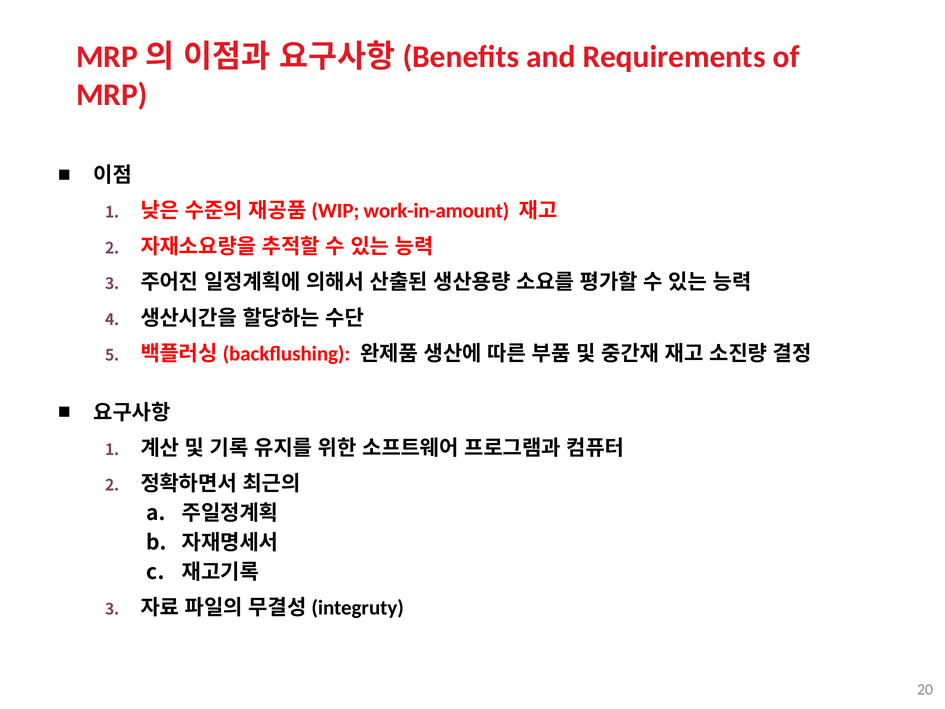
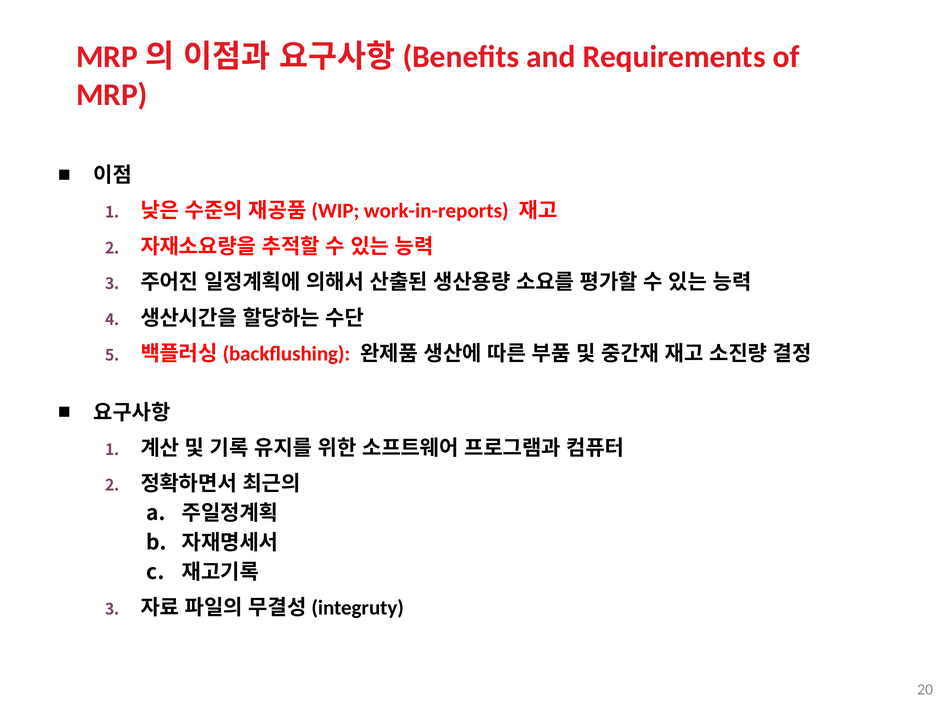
work-in-amount: work-in-amount -> work-in-reports
